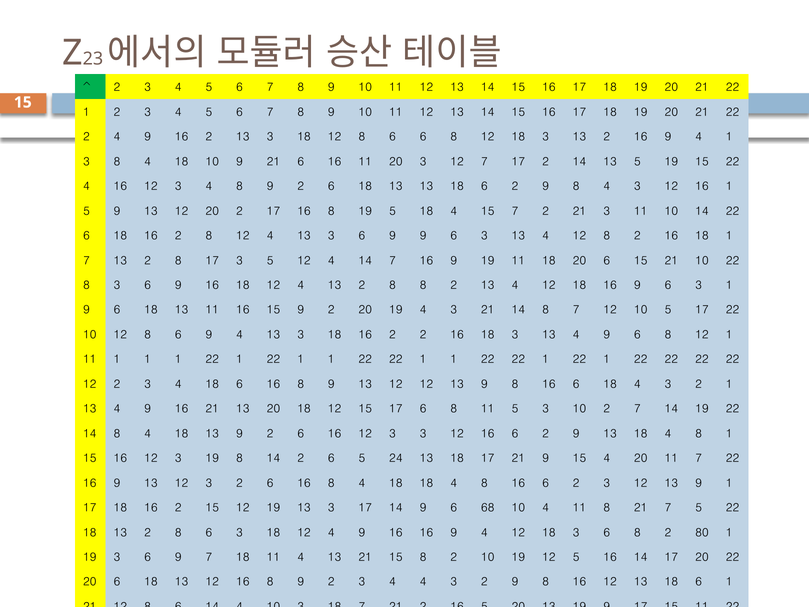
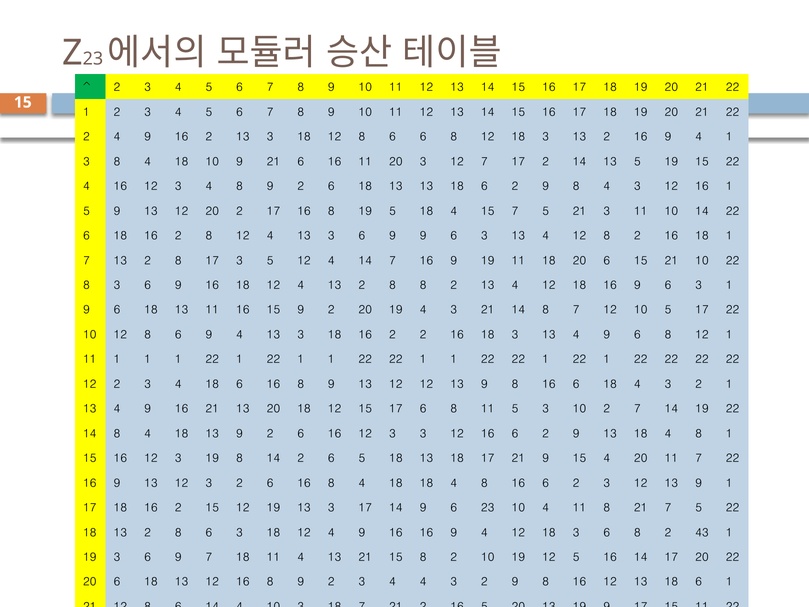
15 7 2: 2 -> 5
6 5 24: 24 -> 18
6 68: 68 -> 23
80: 80 -> 43
